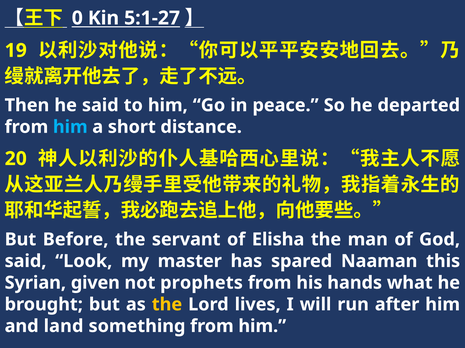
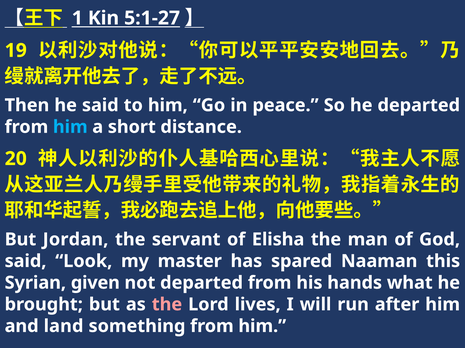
0: 0 -> 1
Before: Before -> Jordan
not prophets: prophets -> departed
the at (167, 305) colour: yellow -> pink
